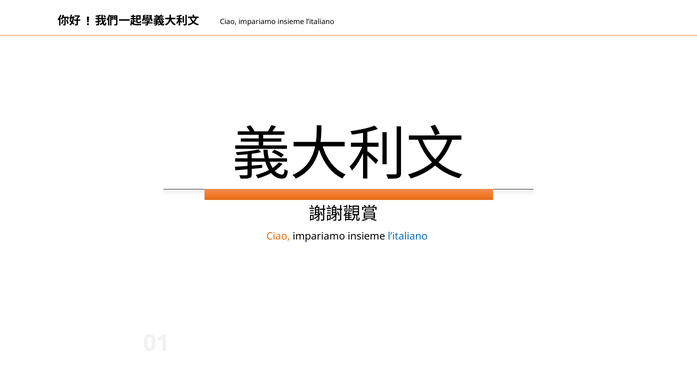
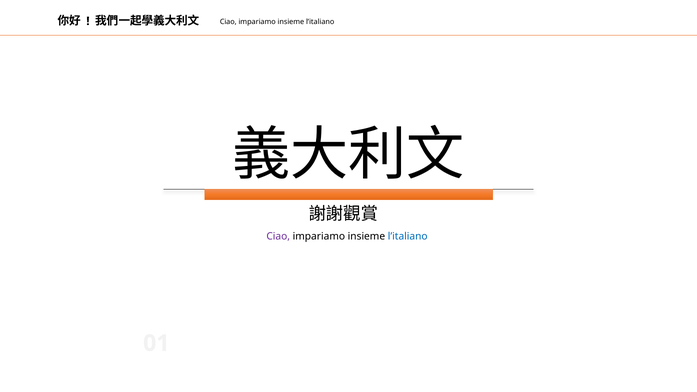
Ciao at (278, 236) colour: orange -> purple
